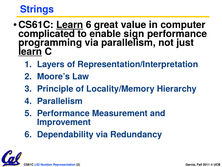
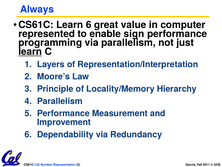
Strings: Strings -> Always
Learn at (70, 25) underline: present -> none
complicated: complicated -> represented
